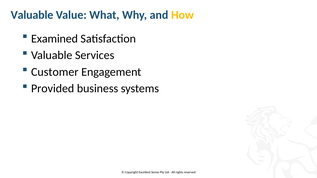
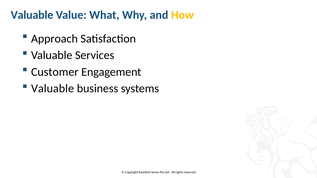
Examined: Examined -> Approach
Provided at (53, 89): Provided -> Valuable
